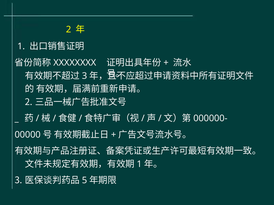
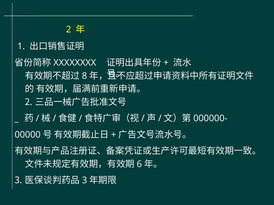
3 at (84, 76): 3 -> 8
1 at (139, 164): 1 -> 6
5 at (84, 181): 5 -> 3
